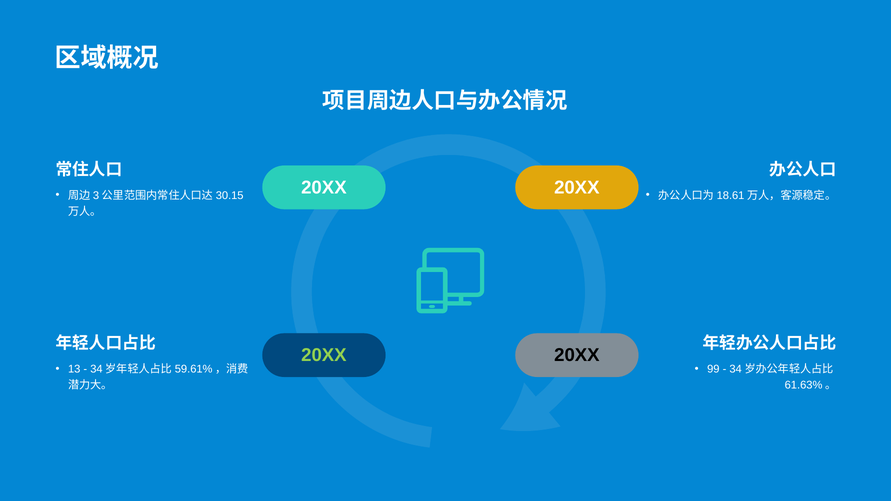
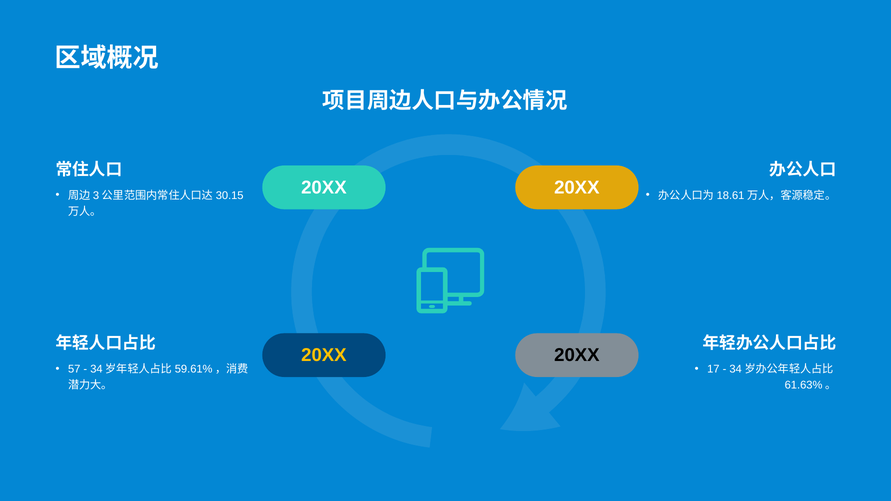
20XX at (324, 355) colour: light green -> yellow
13: 13 -> 57
99: 99 -> 17
